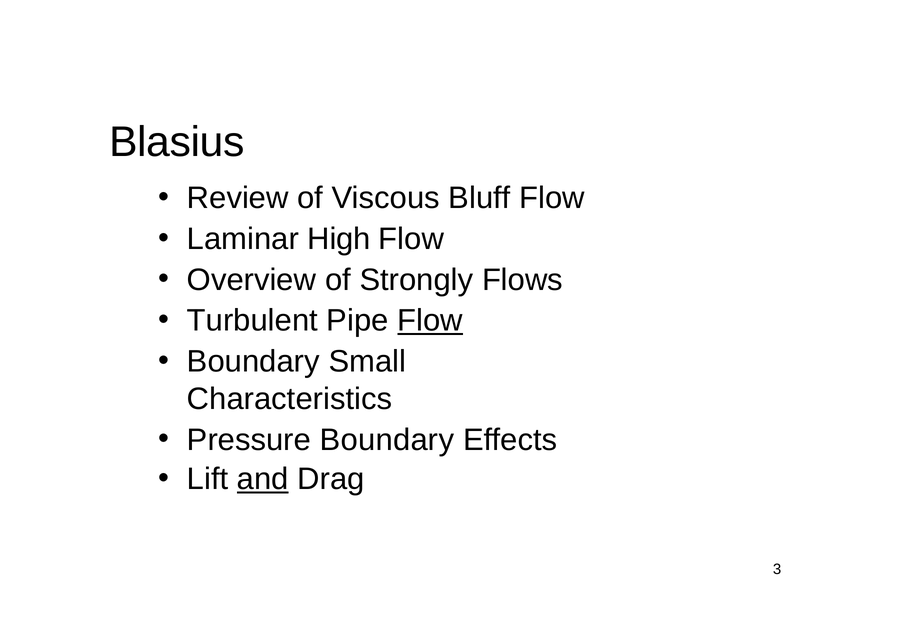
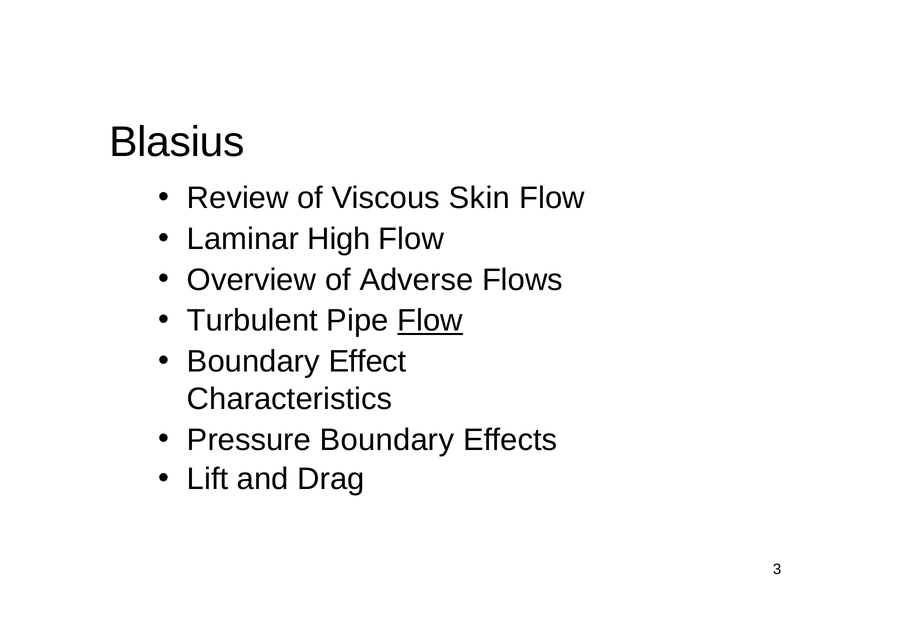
Bluff: Bluff -> Skin
Strongly: Strongly -> Adverse
Small: Small -> Effect
and underline: present -> none
